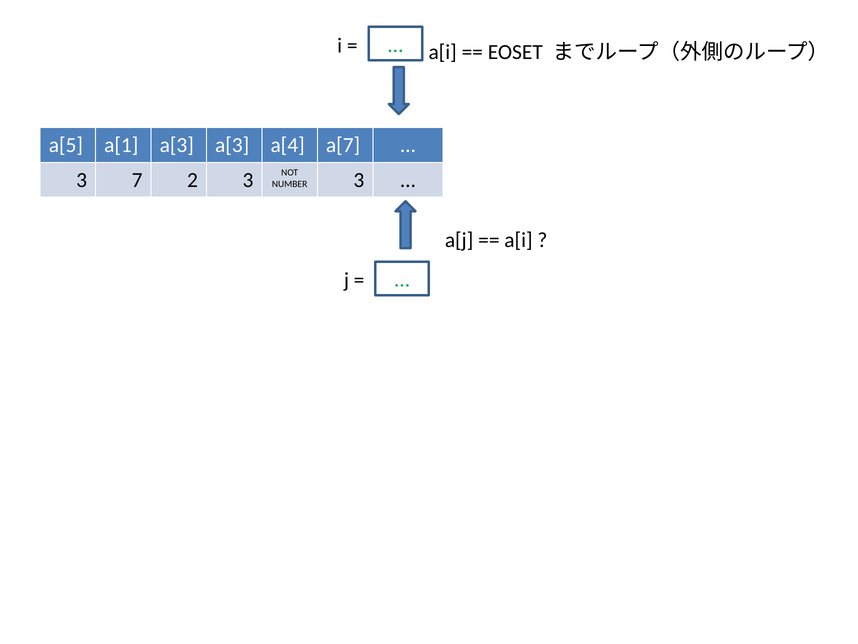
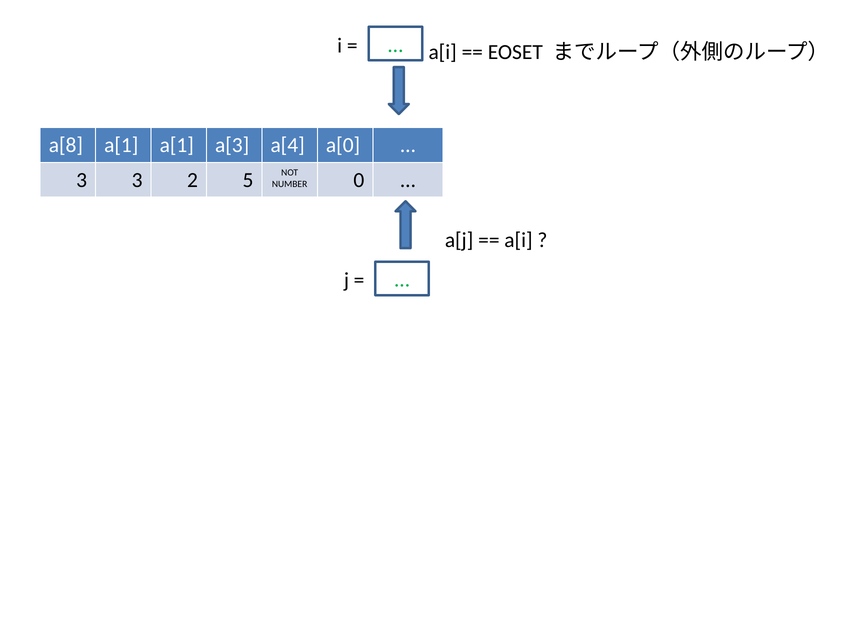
a[5: a[5 -> a[8
a[1 a[3: a[3 -> a[1
a[7: a[7 -> a[0
3 7: 7 -> 3
2 3: 3 -> 5
NUMBER 3: 3 -> 0
